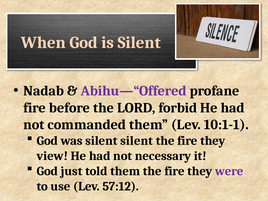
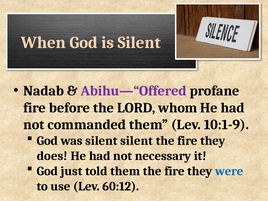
forbid: forbid -> whom
10:1-1: 10:1-1 -> 10:1-9
view: view -> does
were colour: purple -> blue
57:12: 57:12 -> 60:12
